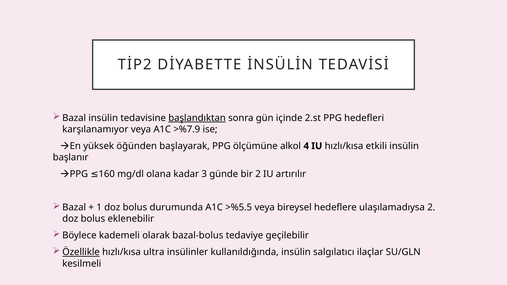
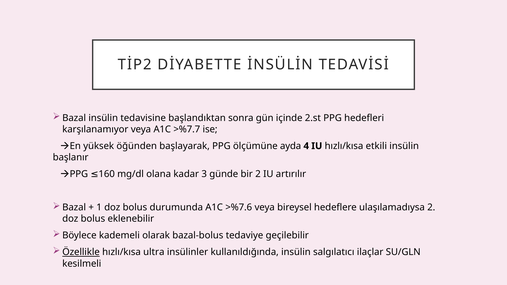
başlandıktan underline: present -> none
>%7.9: >%7.9 -> >%7.7
alkol: alkol -> ayda
>%5.5: >%5.5 -> >%7.6
